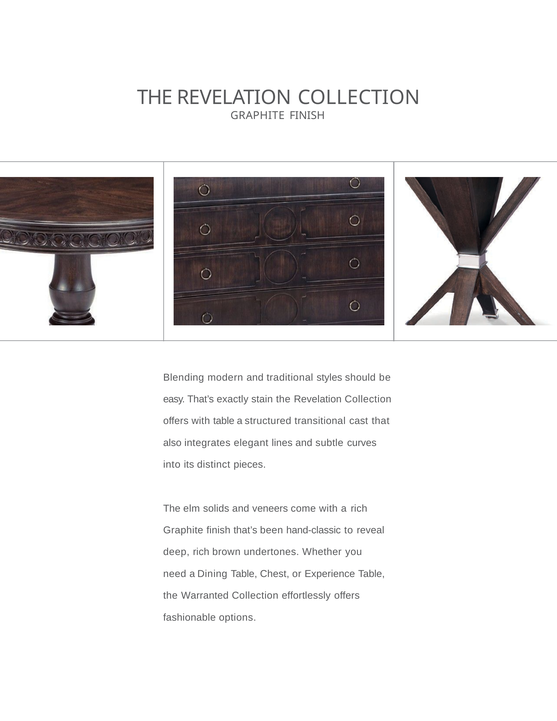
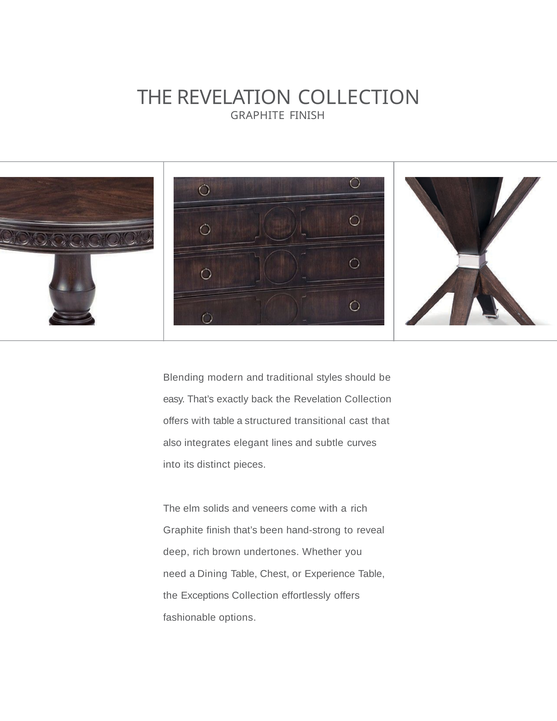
stain: stain -> back
hand-classic: hand-classic -> hand-strong
Warranted: Warranted -> Exceptions
